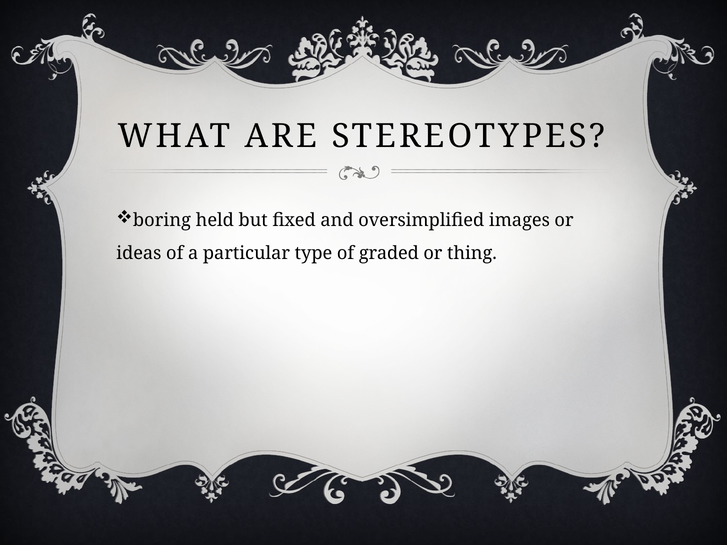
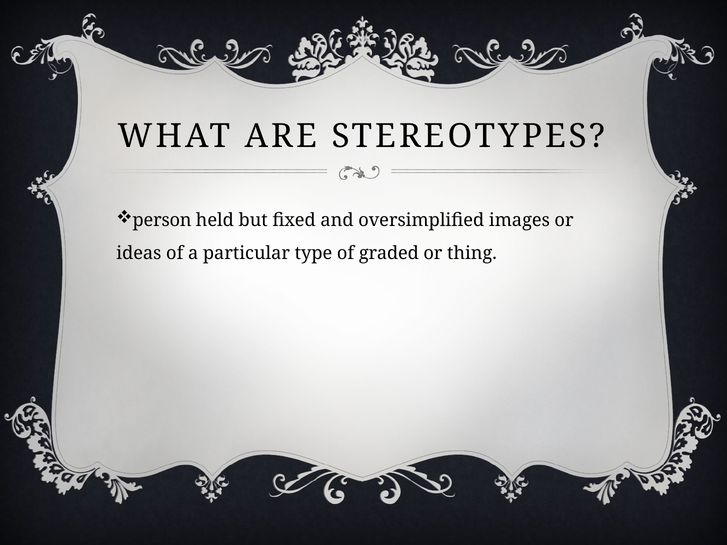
boring: boring -> person
